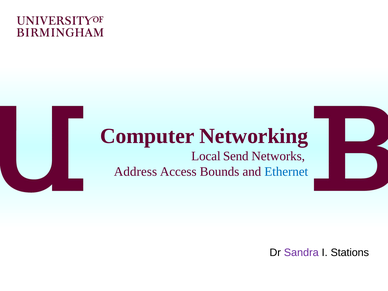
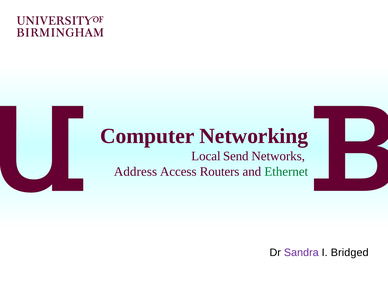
Bounds: Bounds -> Routers
Ethernet colour: blue -> green
Stations: Stations -> Bridged
